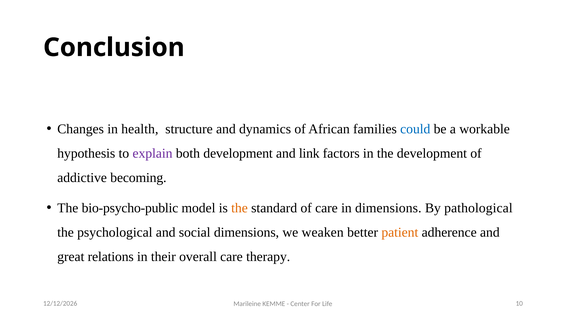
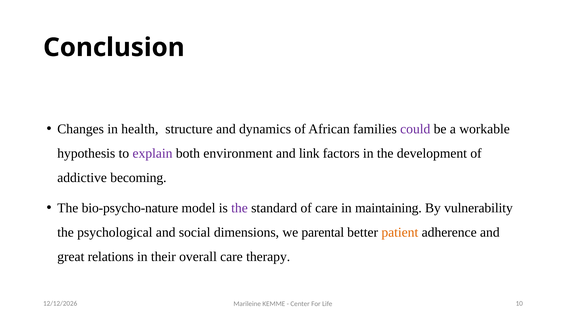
could colour: blue -> purple
both development: development -> environment
bio-psycho-public: bio-psycho-public -> bio-psycho-nature
the at (239, 208) colour: orange -> purple
in dimensions: dimensions -> maintaining
pathological: pathological -> vulnerability
weaken: weaken -> parental
